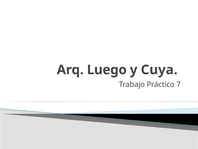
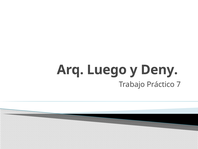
Cuya: Cuya -> Deny
